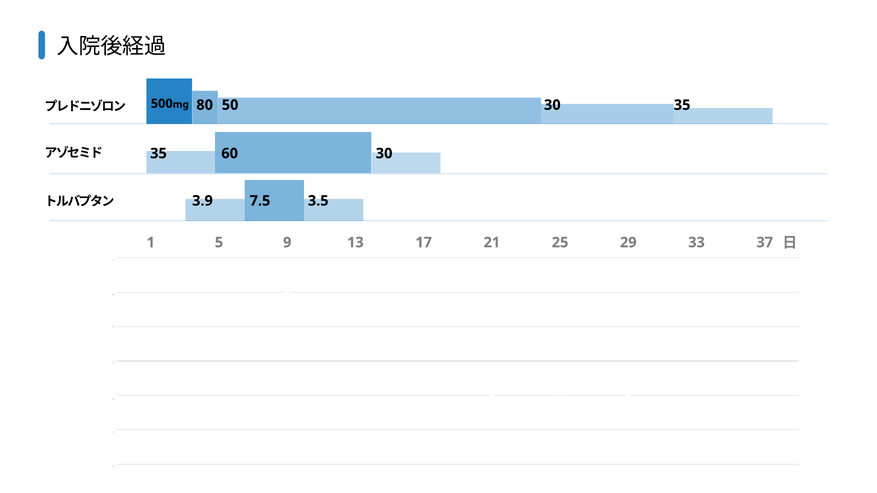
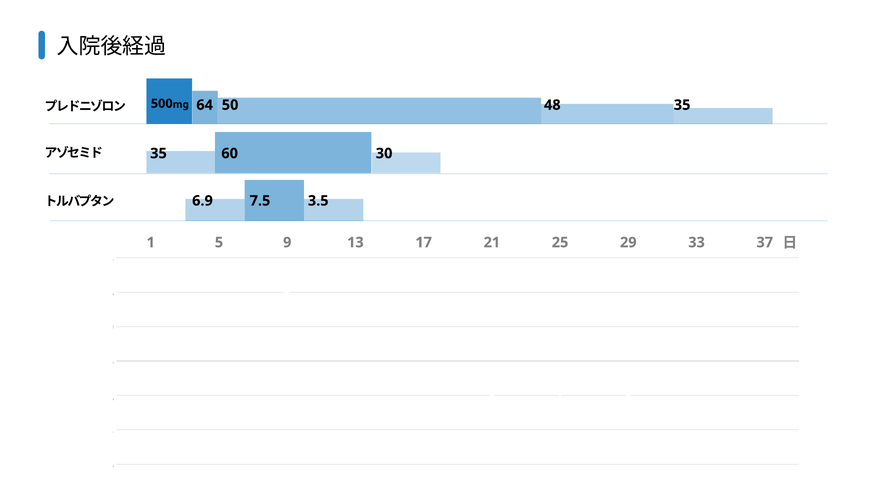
500mg 80: 80 -> 64
50 30: 30 -> 48
3.9: 3.9 -> 6.9
